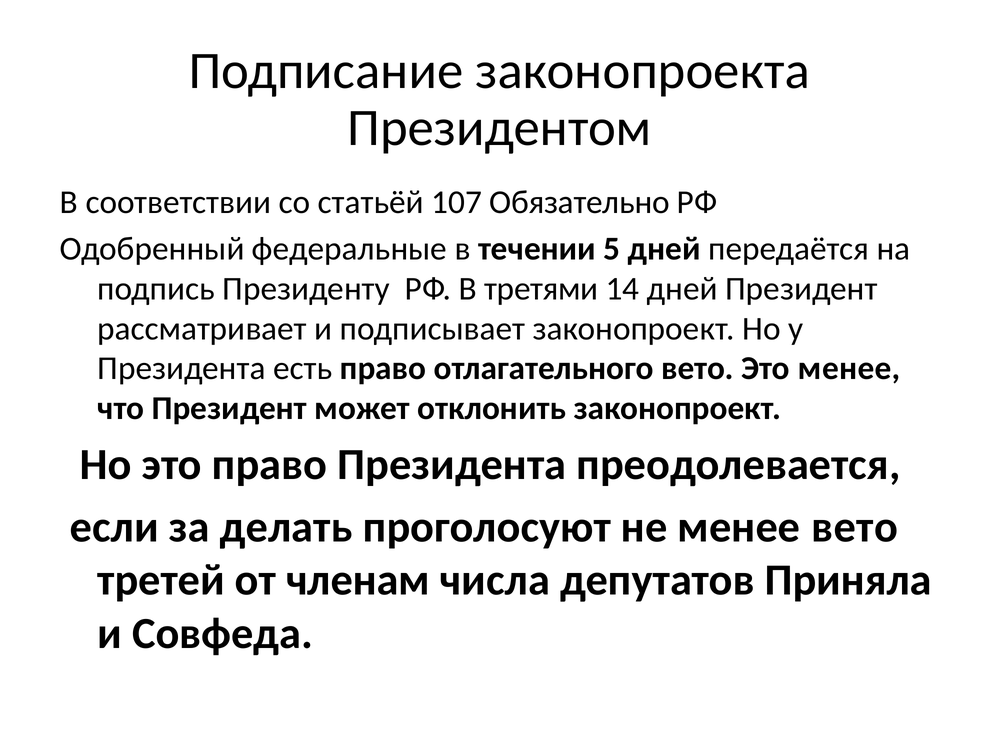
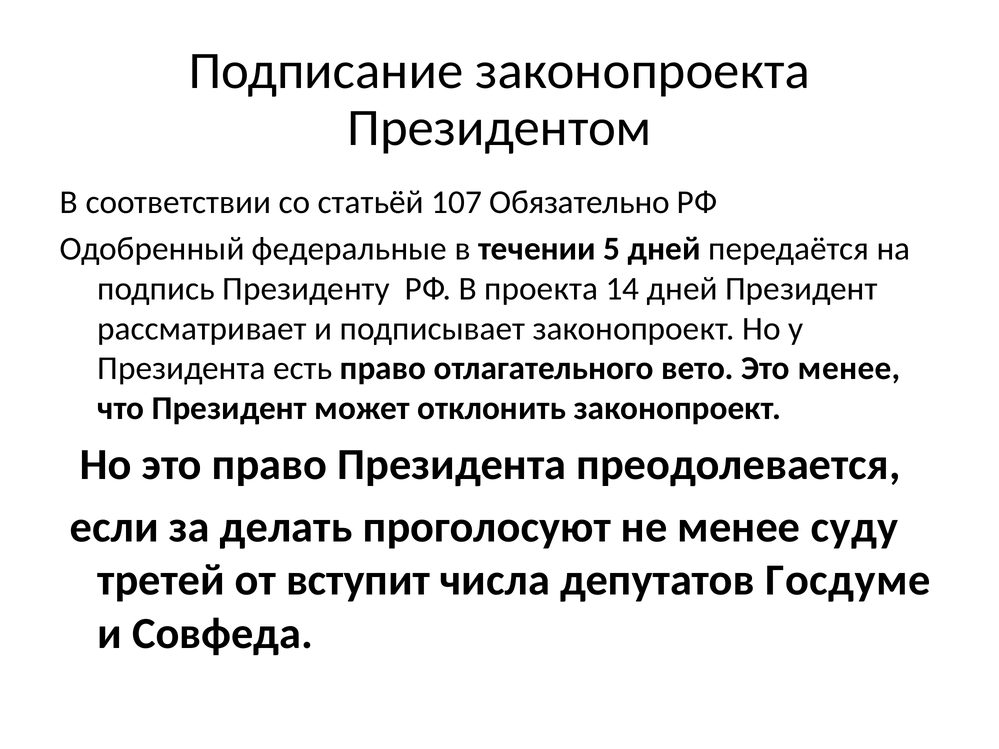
третями: третями -> проекта
менее вето: вето -> суду
членам: членам -> вступит
Приняла: Приняла -> Госдуме
